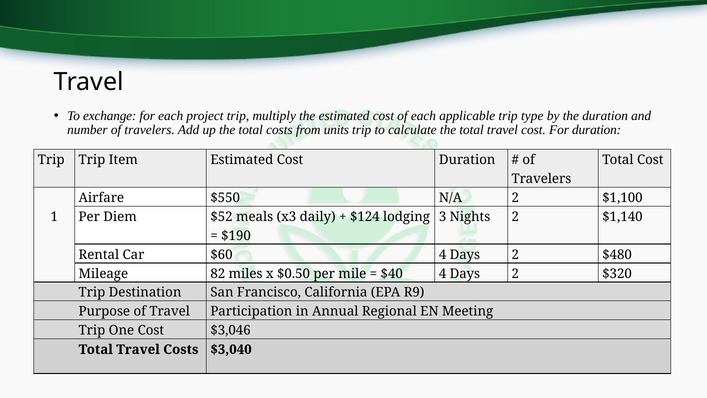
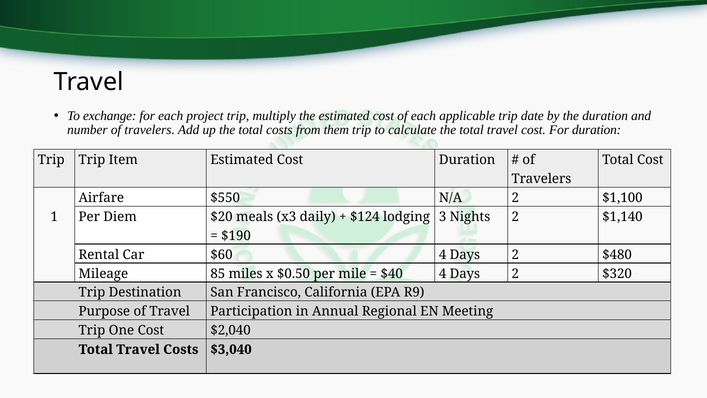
type: type -> date
units: units -> them
$52: $52 -> $20
82: 82 -> 85
$3,046: $3,046 -> $2,040
